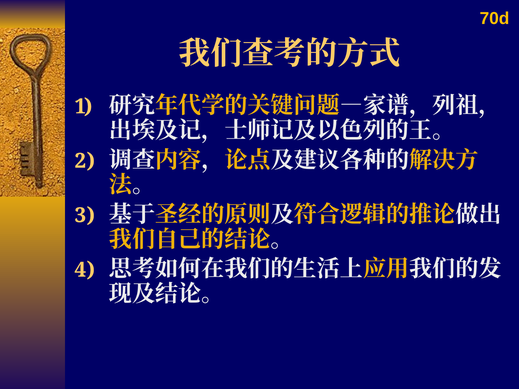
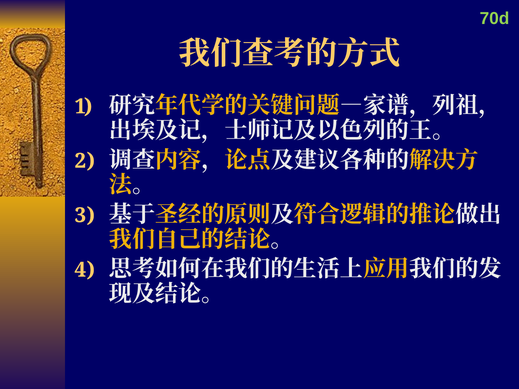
70d colour: yellow -> light green
